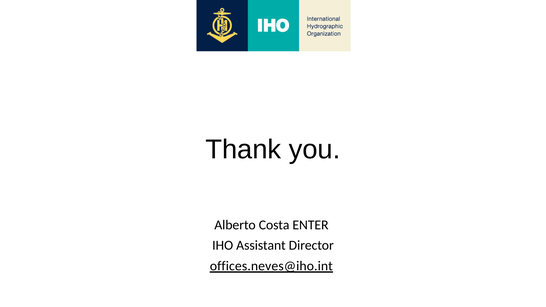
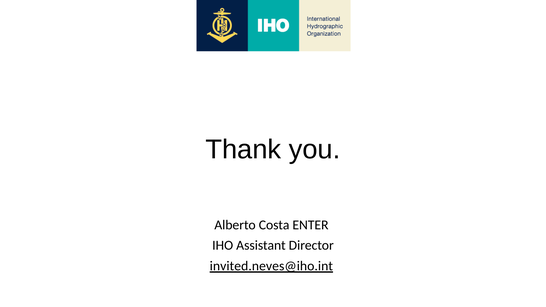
offices.neves@iho.int: offices.neves@iho.int -> invited.neves@iho.int
